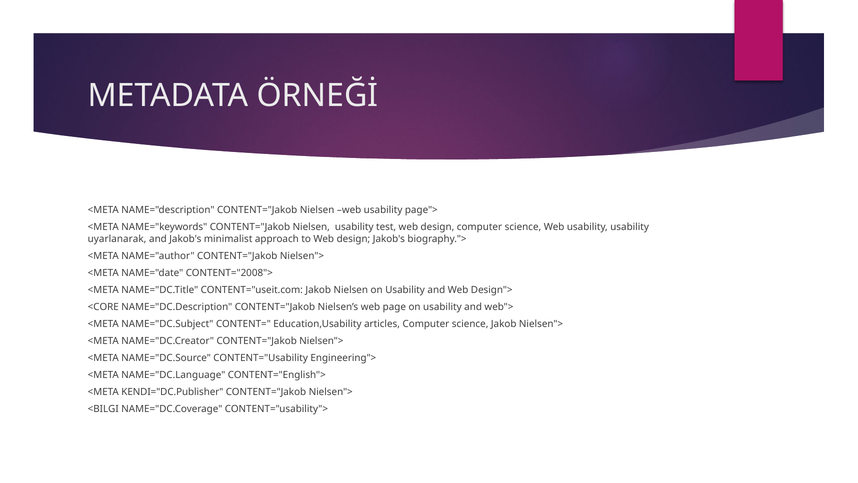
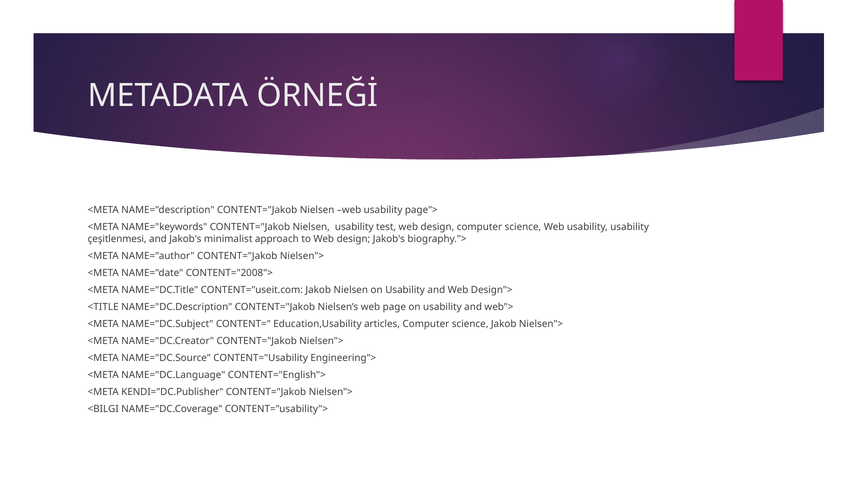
uyarlanarak: uyarlanarak -> çeşitlenmesi
<CORE: <CORE -> <TITLE
